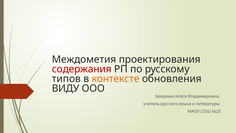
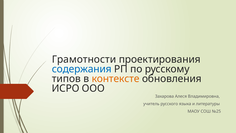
Междометия: Междометия -> Грамотности
содержания colour: red -> blue
ВИДУ: ВИДУ -> ИСРО
